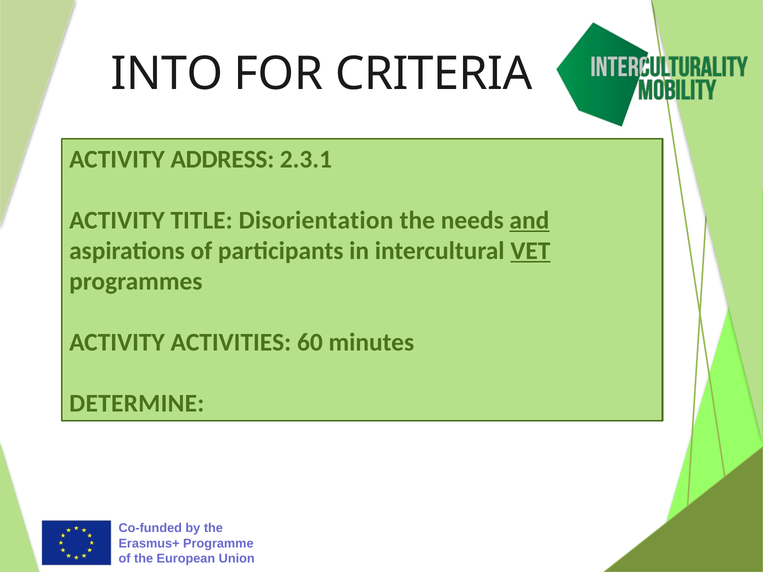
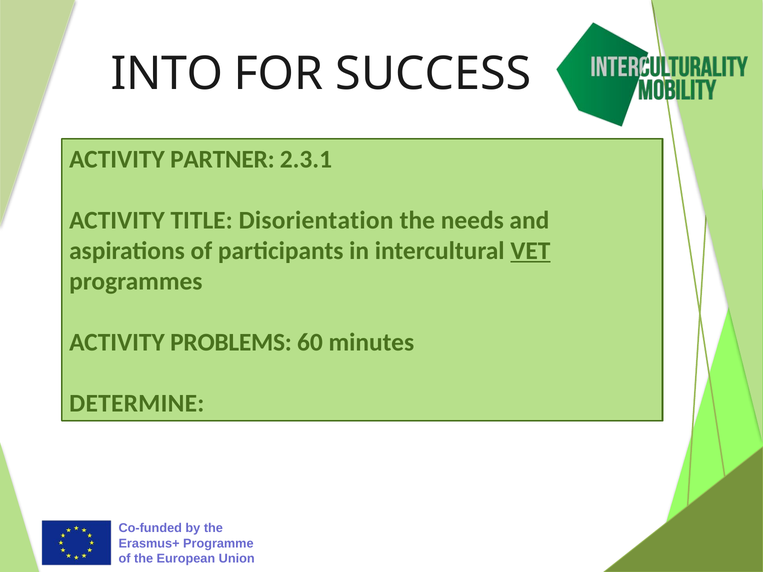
CRITERIA: CRITERIA -> SUCCESS
ADDRESS: ADDRESS -> PARTNER
and underline: present -> none
ACTIVITIES: ACTIVITIES -> PROBLEMS
